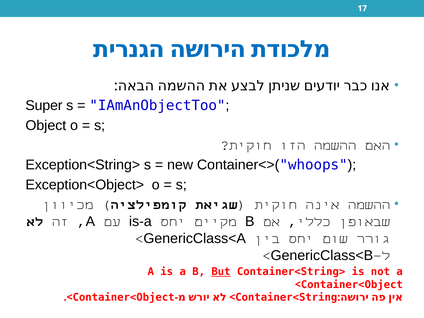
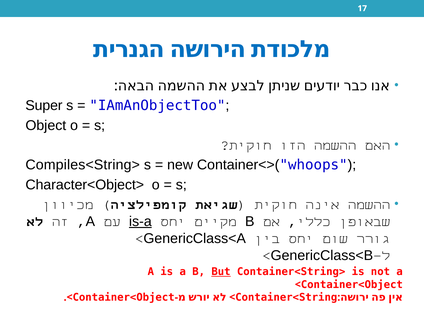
Exception<String>: Exception<String> -> Compiles<String>
Exception<Object>: Exception<Object> -> Character<Object>
is-a underline: none -> present
